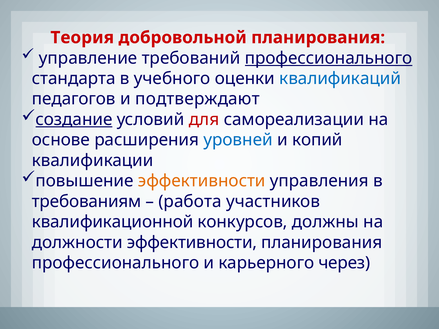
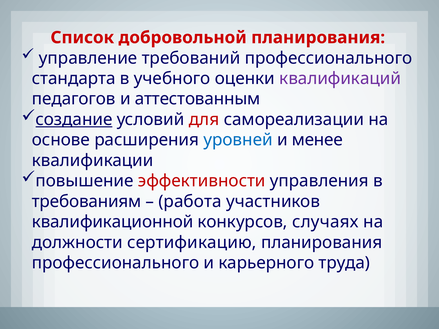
Теория: Теория -> Список
профессионального at (329, 58) underline: present -> none
квалификаций colour: blue -> purple
подтверждают: подтверждают -> аттестованным
копий: копий -> менее
эффективности at (202, 181) colour: orange -> red
должны: должны -> случаях
должности эффективности: эффективности -> сертификацию
через: через -> труда
